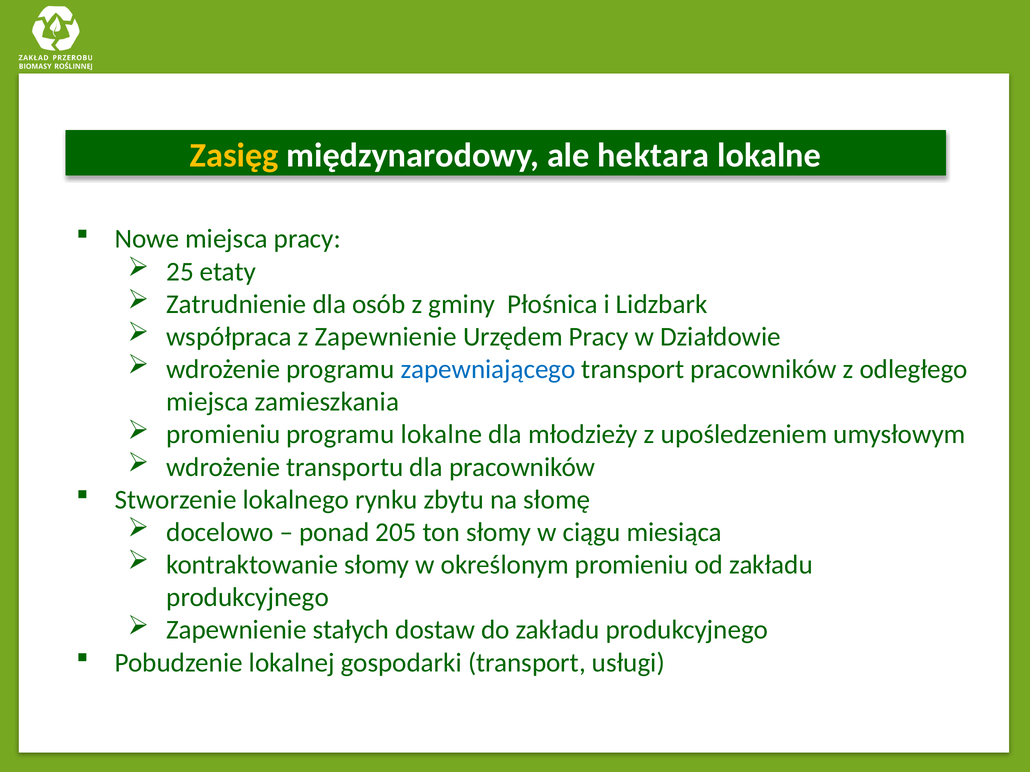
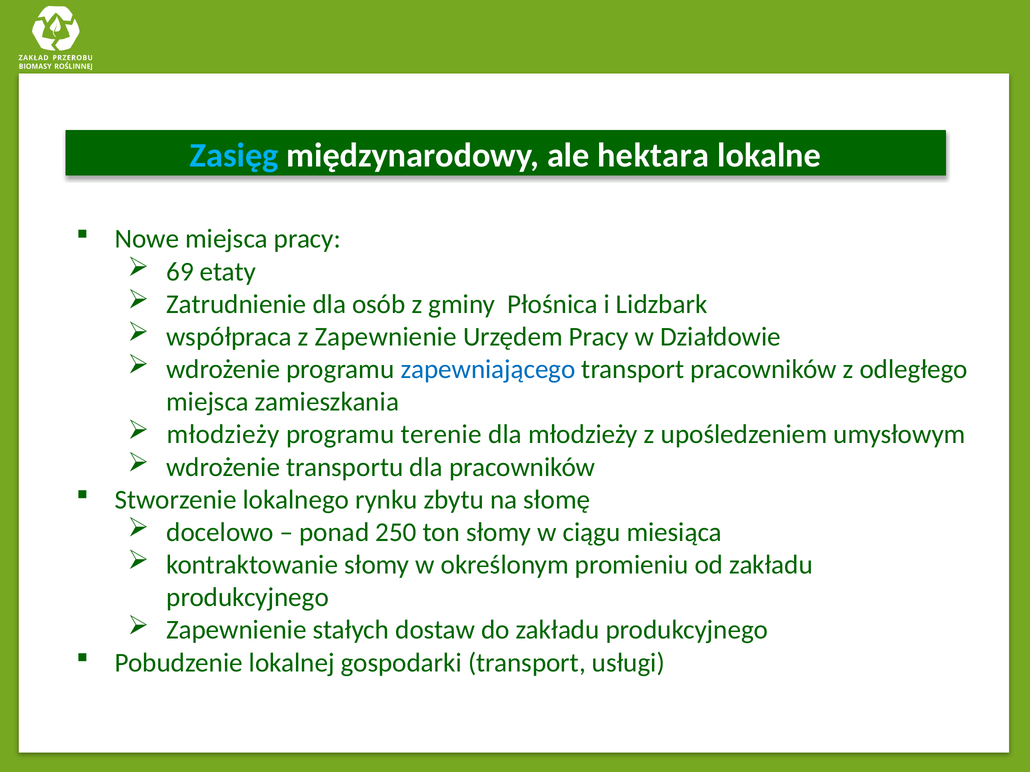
Zasięg colour: yellow -> light blue
25: 25 -> 69
promieniu at (223, 435): promieniu -> młodzieży
programu lokalne: lokalne -> terenie
205: 205 -> 250
